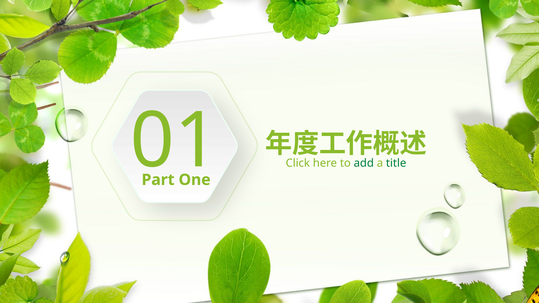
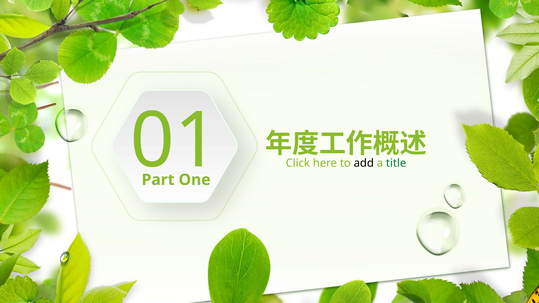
add colour: green -> black
